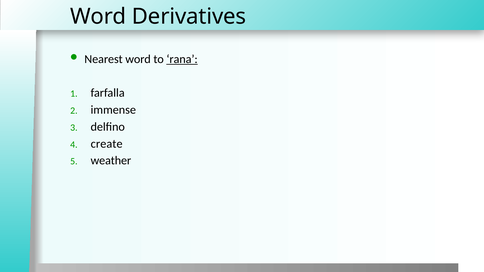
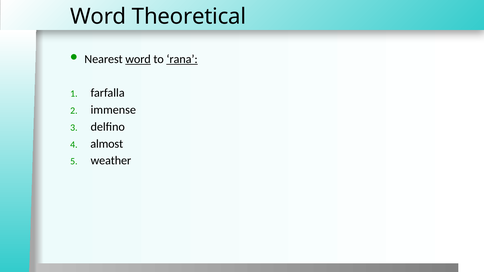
Derivatives: Derivatives -> Theoretical
word at (138, 59) underline: none -> present
create: create -> almost
